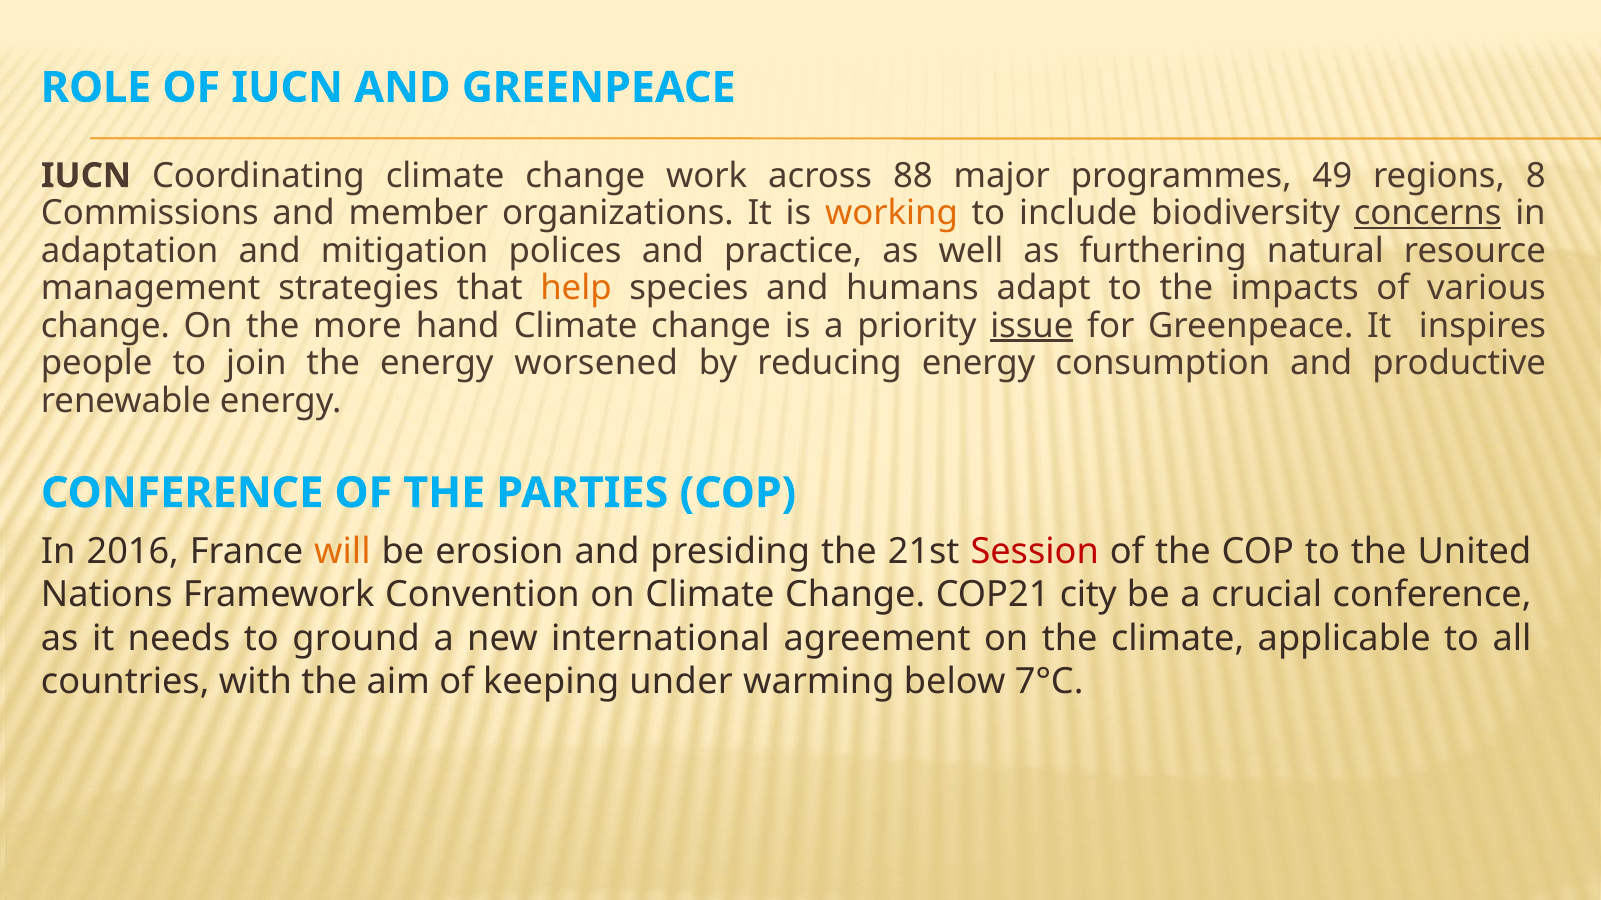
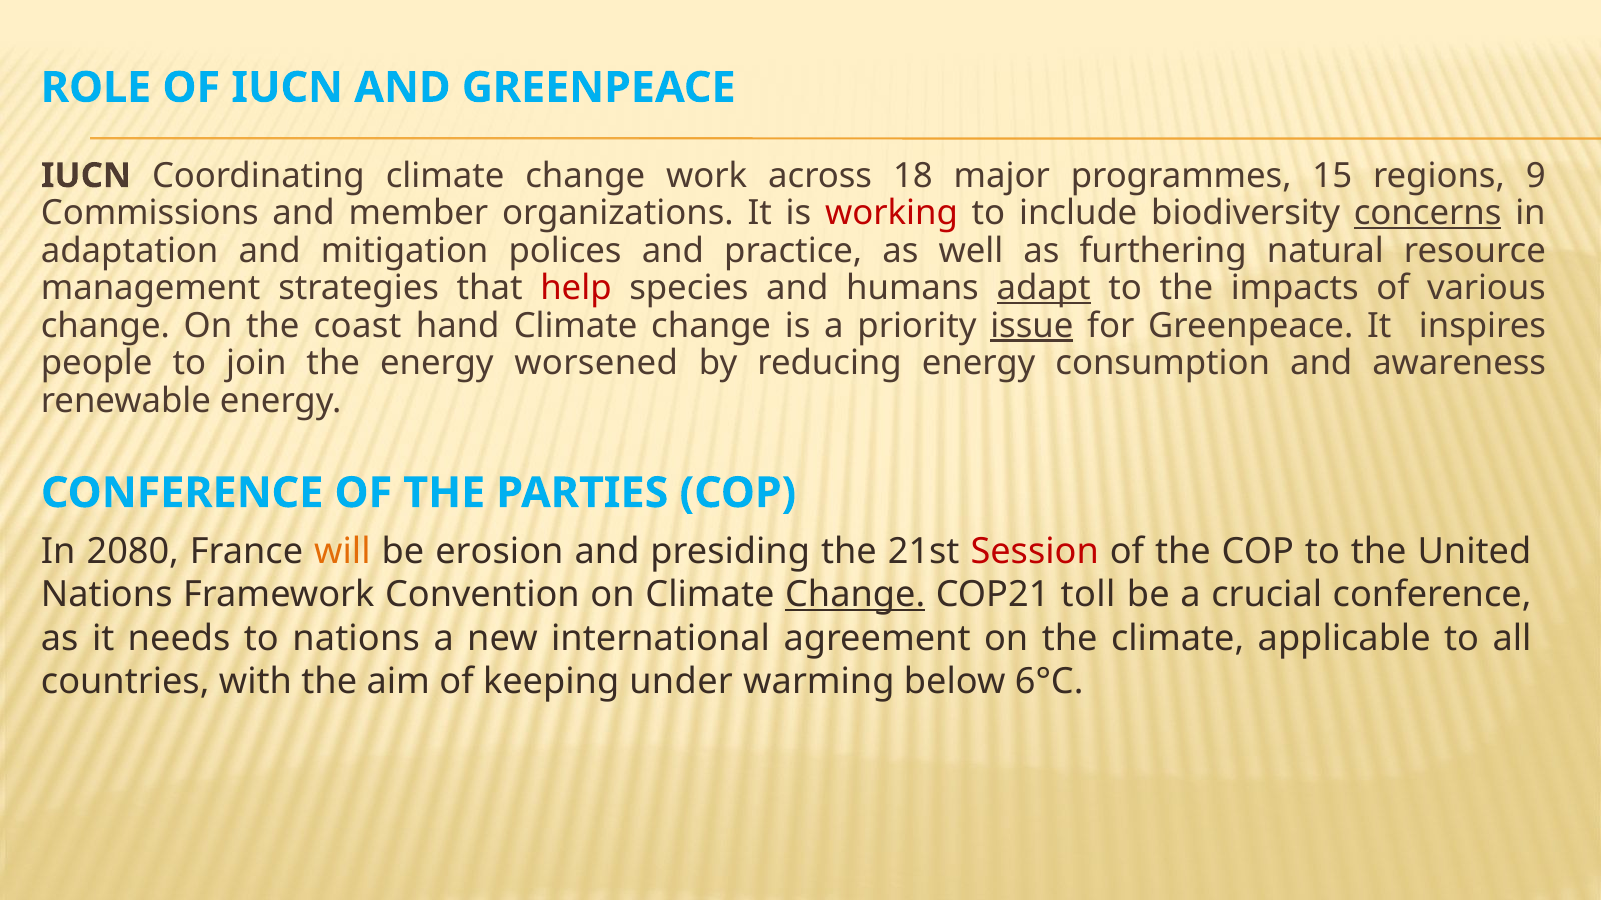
88: 88 -> 18
49: 49 -> 15
8: 8 -> 9
working colour: orange -> red
help colour: orange -> red
adapt underline: none -> present
more: more -> coast
productive: productive -> awareness
2016: 2016 -> 2080
Change at (855, 595) underline: none -> present
city: city -> toll
to ground: ground -> nations
7°C: 7°C -> 6°C
